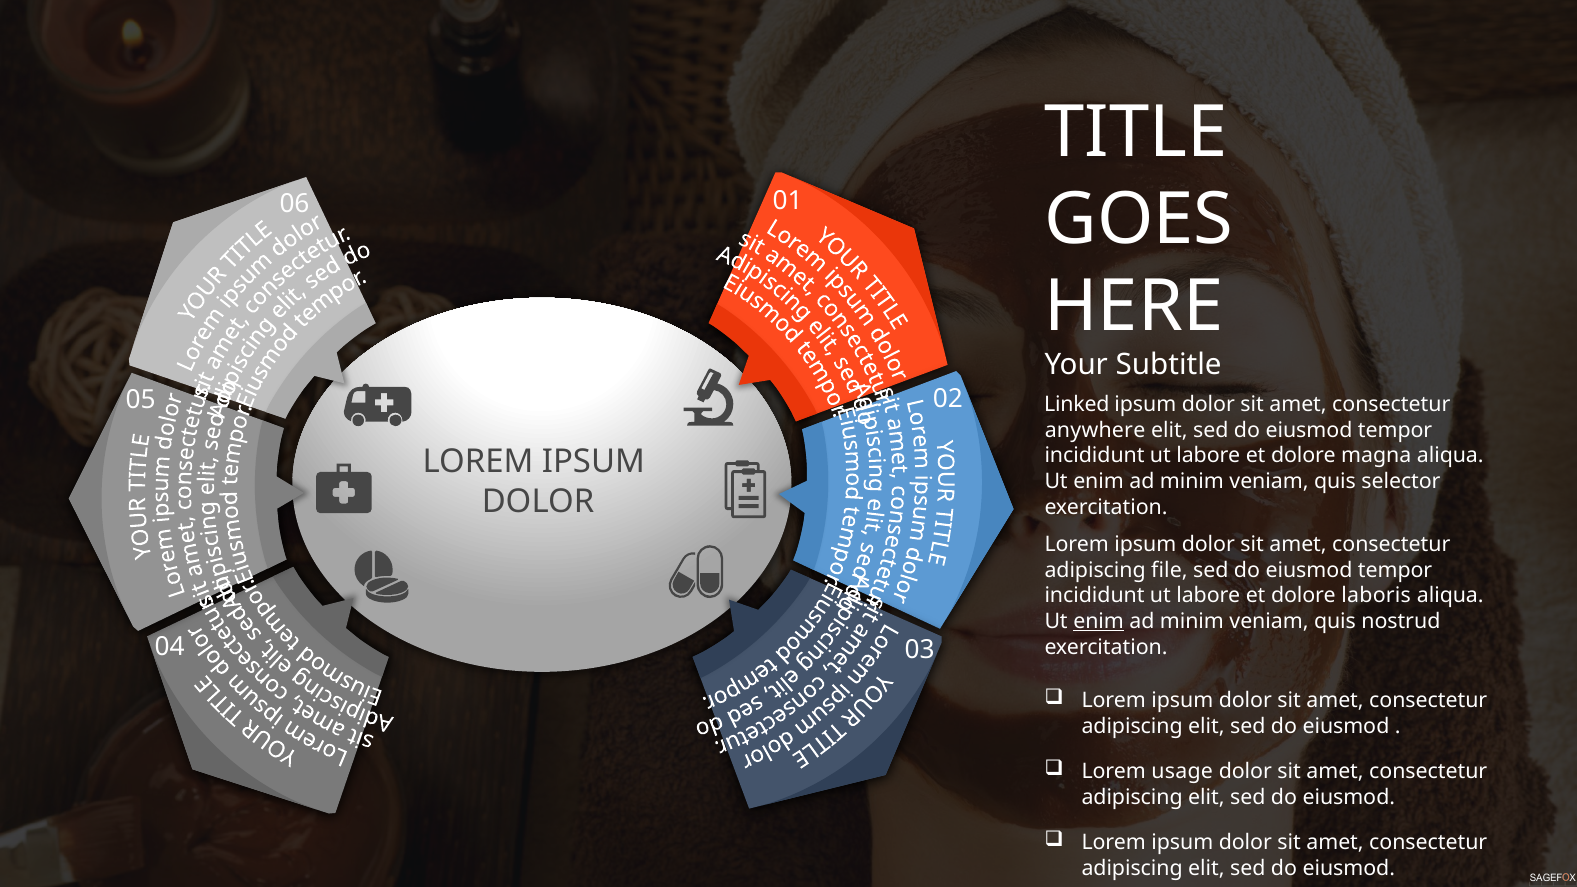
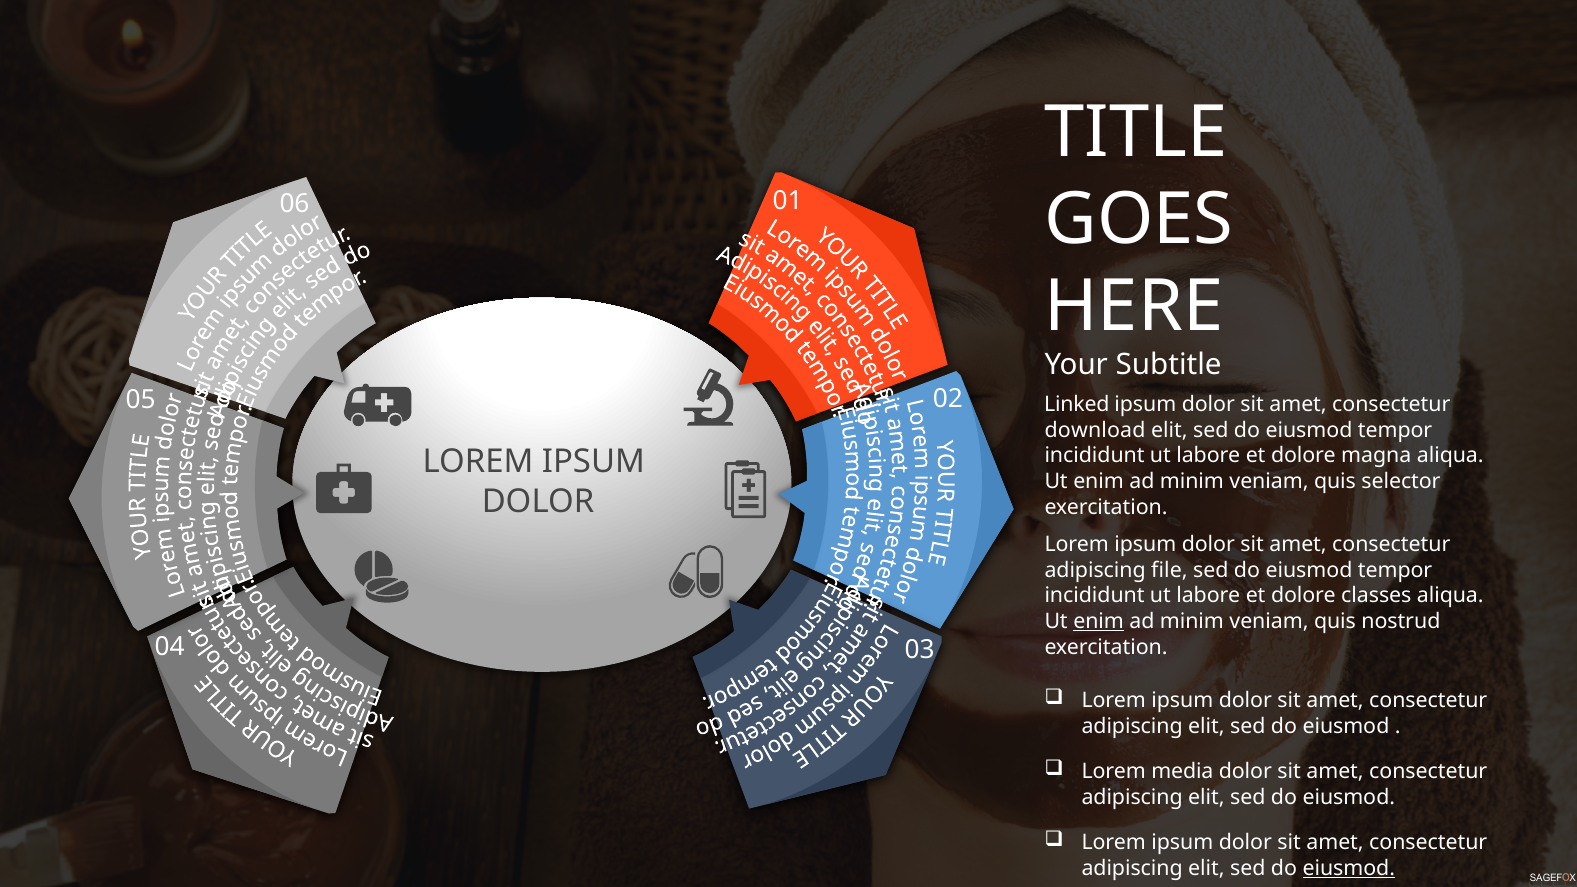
anywhere: anywhere -> download
laboris: laboris -> classes
usage: usage -> media
eiusmod at (1349, 868) underline: none -> present
